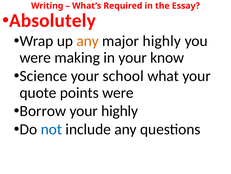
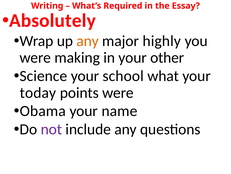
know: know -> other
quote: quote -> today
Borrow: Borrow -> Obama
your highly: highly -> name
not colour: blue -> purple
